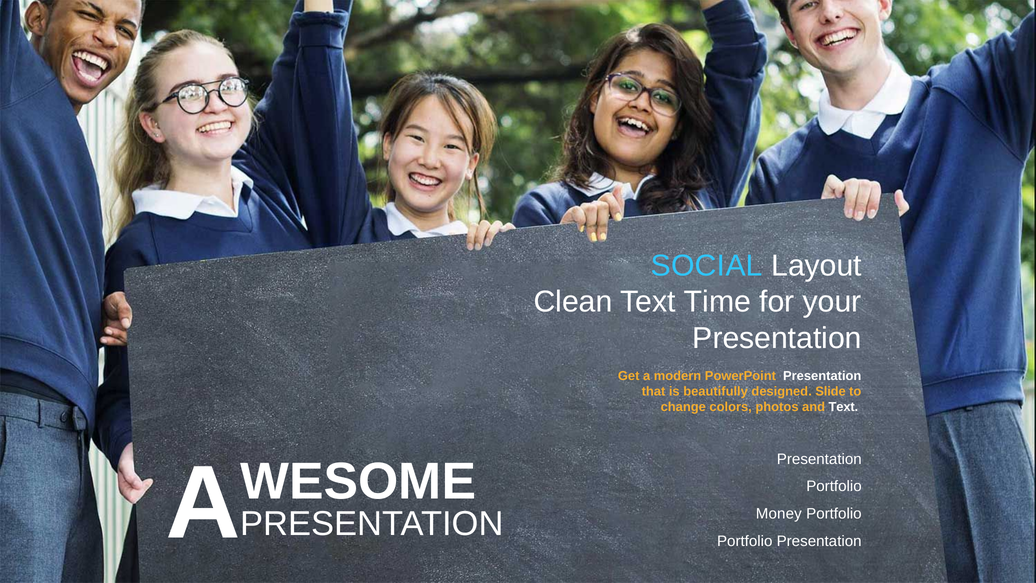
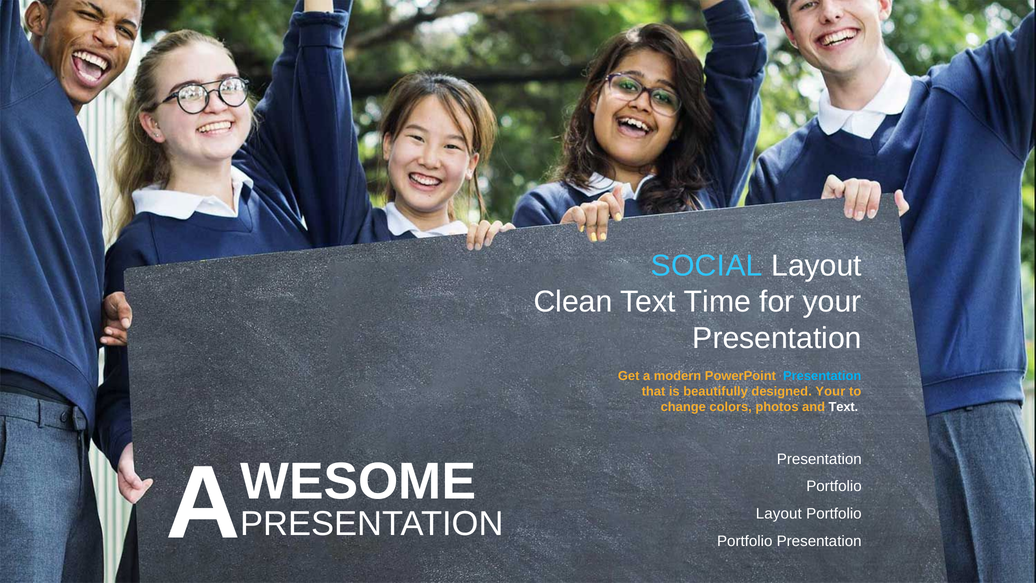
Presentation at (822, 376) colour: white -> light blue
designed Slide: Slide -> Your
Money at (779, 514): Money -> Layout
